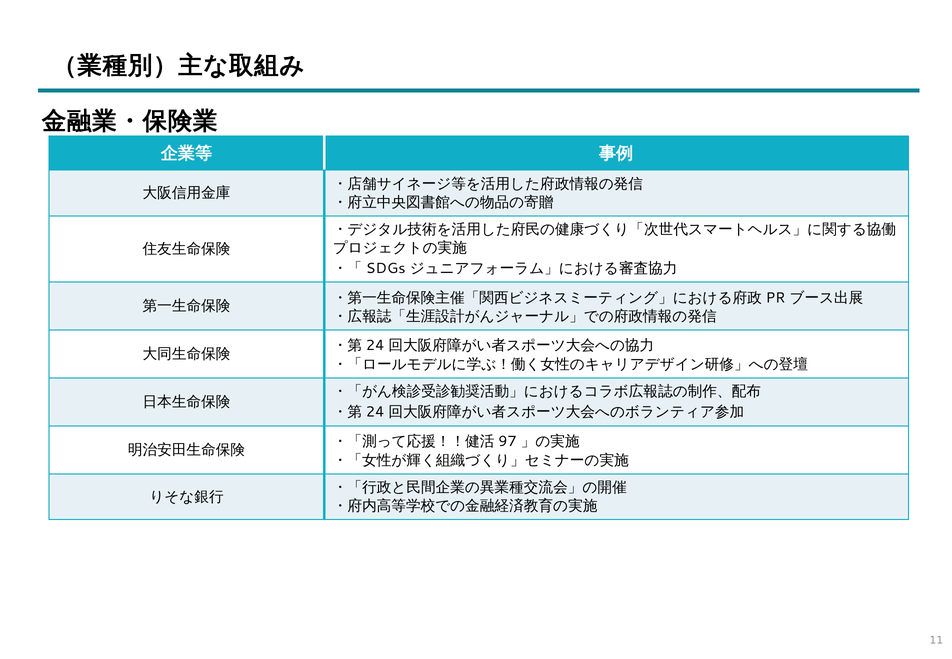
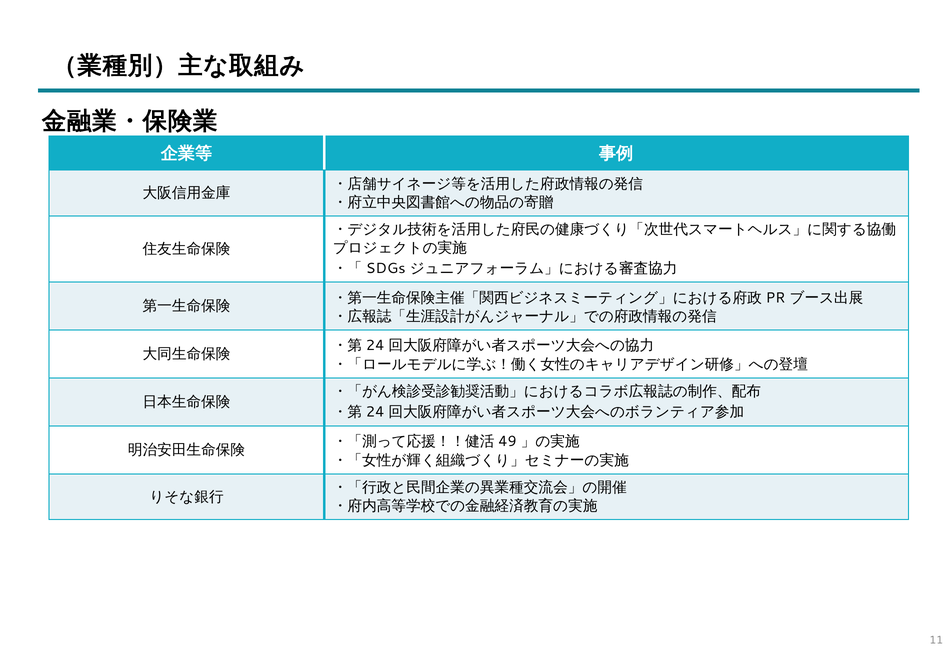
97: 97 -> 49
